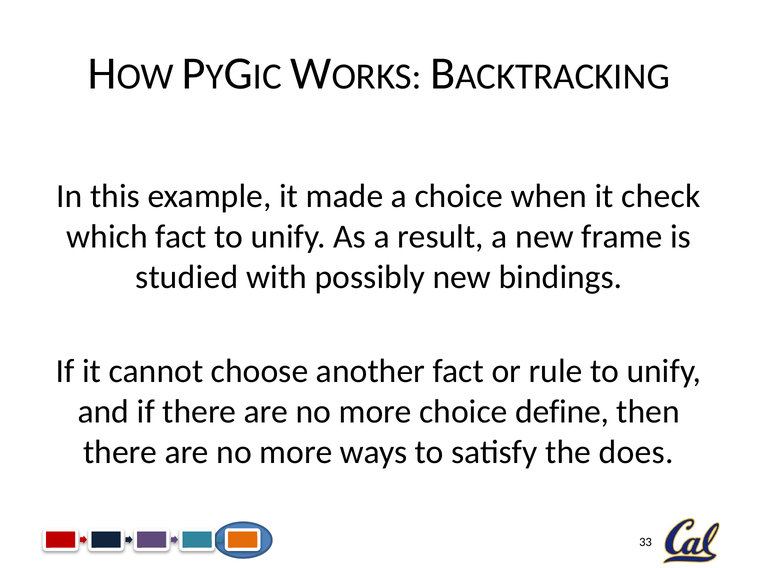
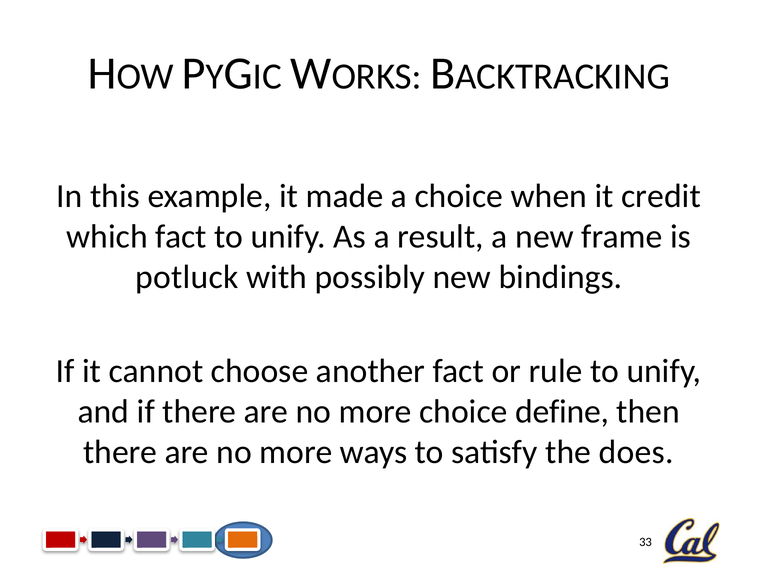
check: check -> credit
studied: studied -> potluck
